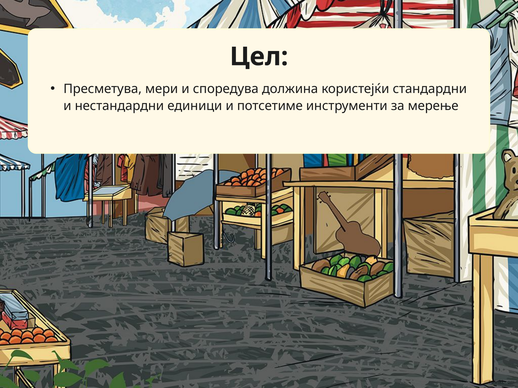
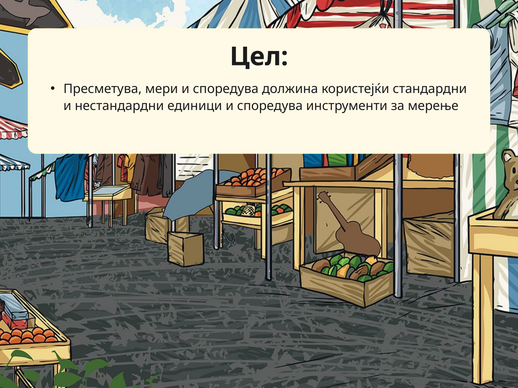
единици и потсетиме: потсетиме -> споредува
